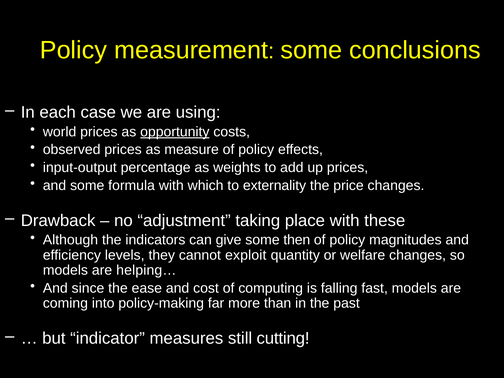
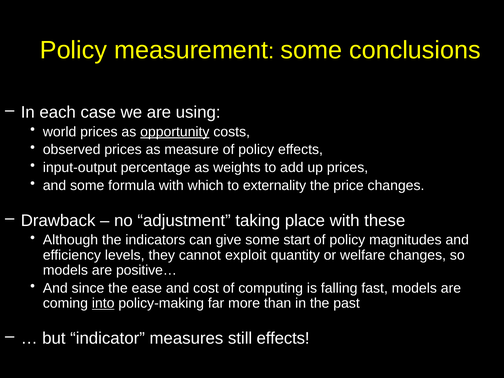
then: then -> start
helping…: helping… -> positive…
into underline: none -> present
still cutting: cutting -> effects
